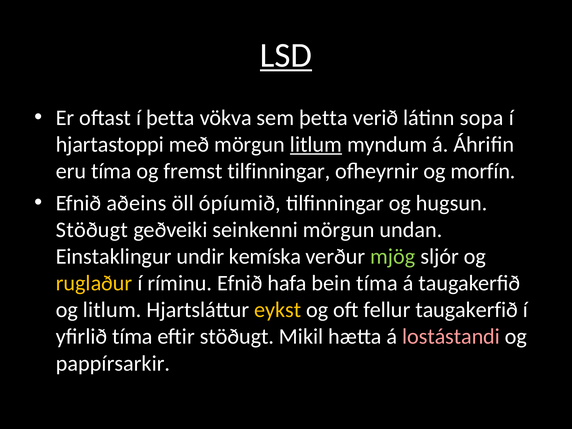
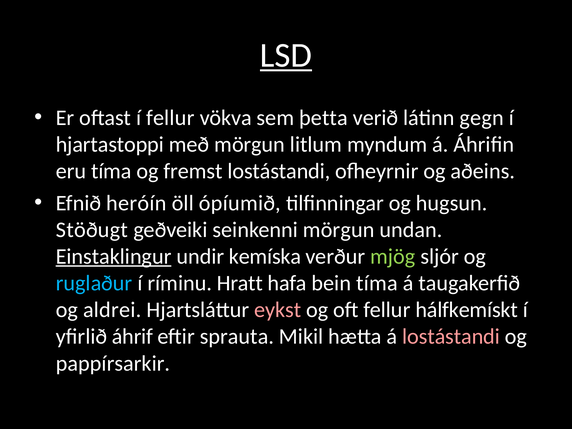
í þetta: þetta -> fellur
sopa: sopa -> gegn
litlum at (316, 145) underline: present -> none
fremst tilfinningar: tilfinningar -> lostástandi
morfín: morfín -> aðeins
aðeins: aðeins -> heróín
Einstaklingur underline: none -> present
ruglaður colour: yellow -> light blue
ríminu Efnið: Efnið -> Hratt
og litlum: litlum -> aldrei
eykst colour: yellow -> pink
fellur taugakerfið: taugakerfið -> hálfkemískt
yfirlið tíma: tíma -> áhrif
eftir stöðugt: stöðugt -> sprauta
